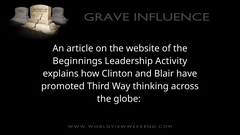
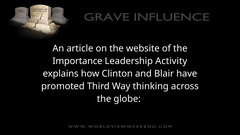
Beginnings: Beginnings -> Importance
